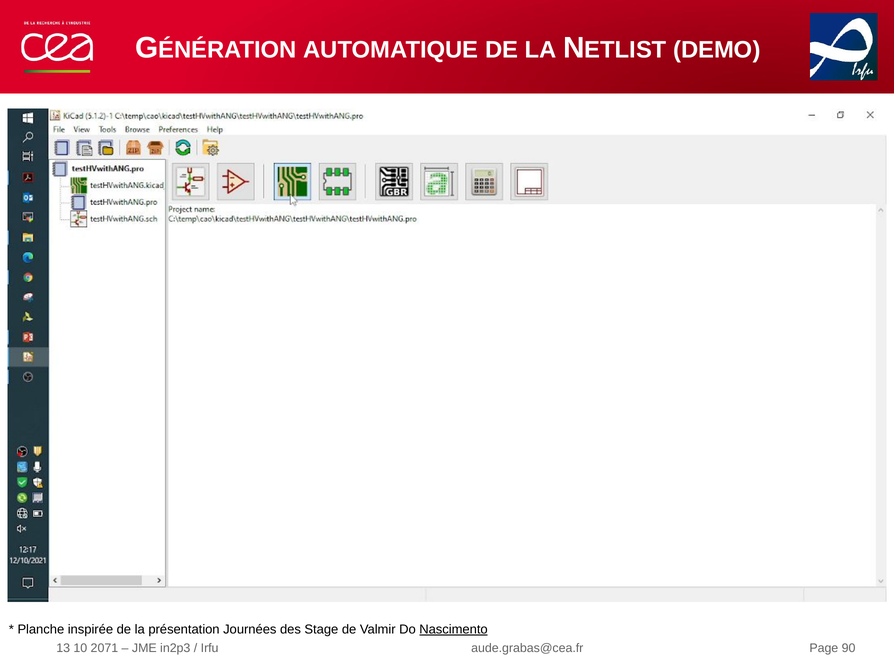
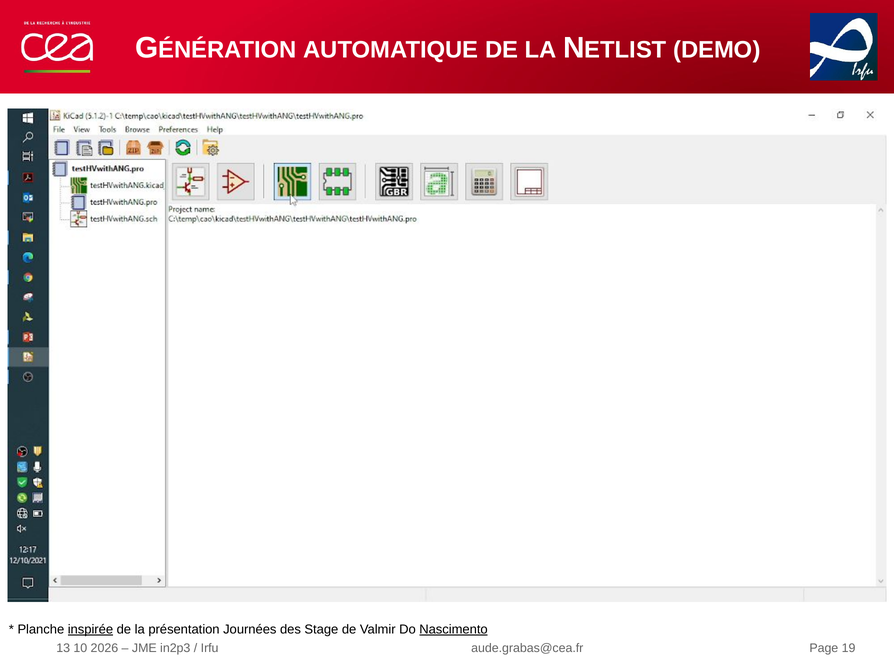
inspirée underline: none -> present
2071: 2071 -> 2026
90: 90 -> 19
